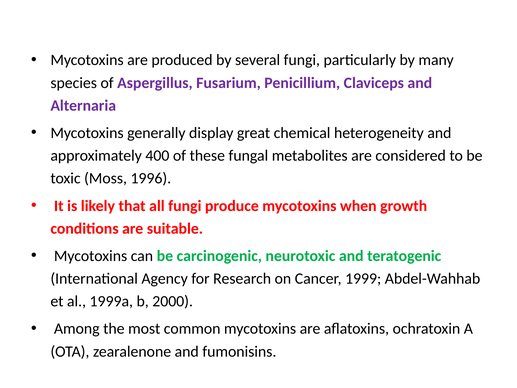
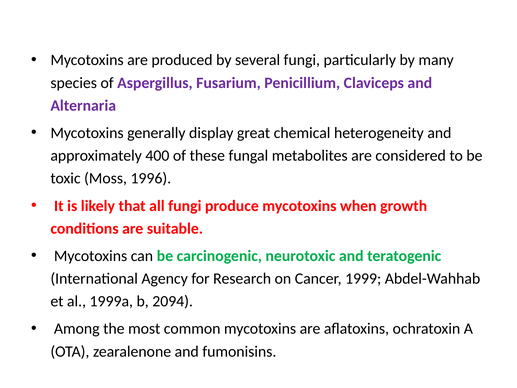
2000: 2000 -> 2094
